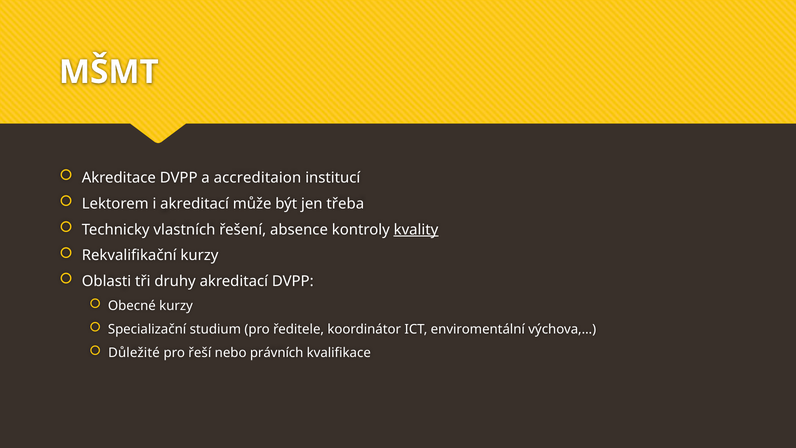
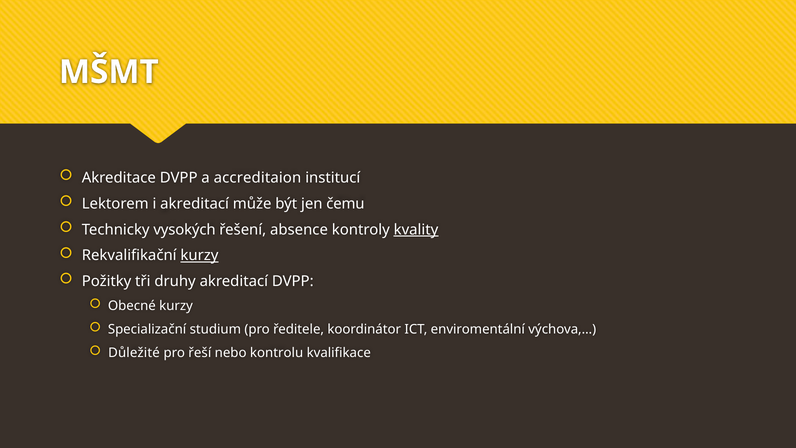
třeba: třeba -> čemu
vlastních: vlastních -> vysokých
kurzy at (199, 255) underline: none -> present
Oblasti: Oblasti -> Požitky
právních: právních -> kontrolu
